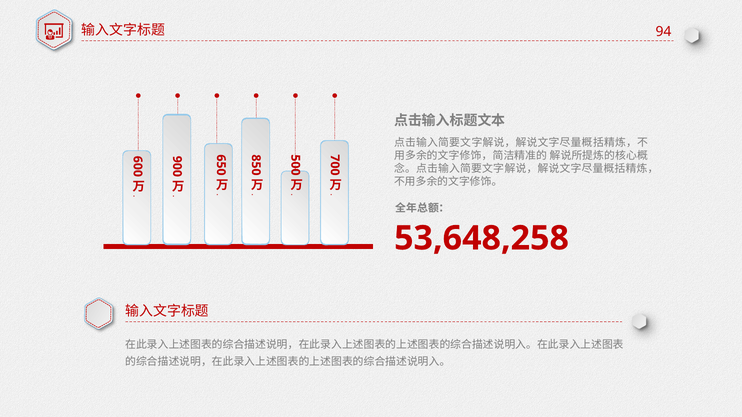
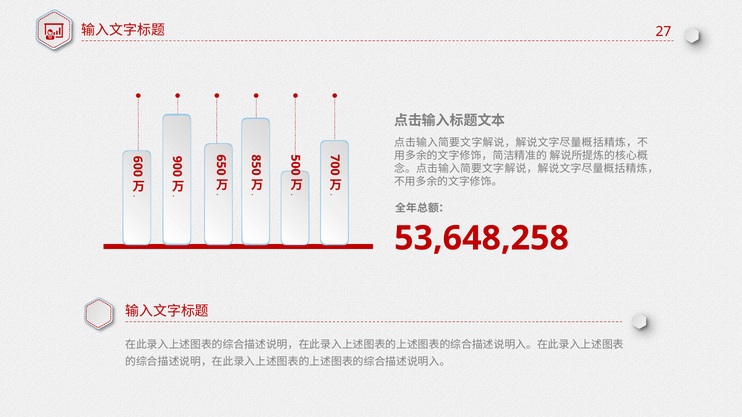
94: 94 -> 27
